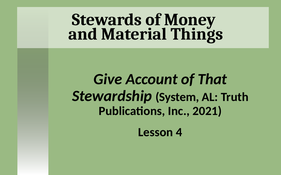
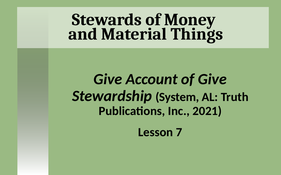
of That: That -> Give
4: 4 -> 7
